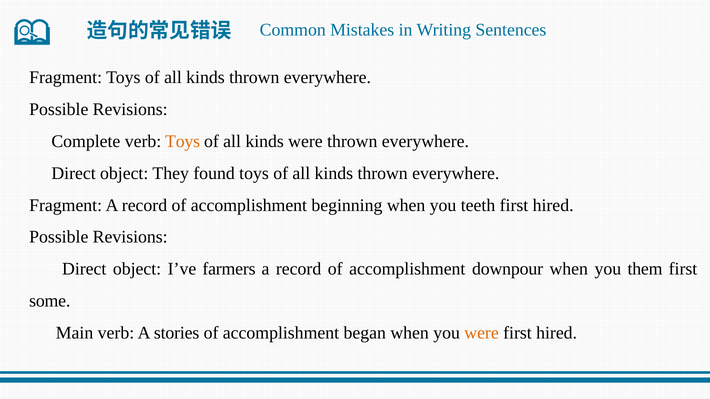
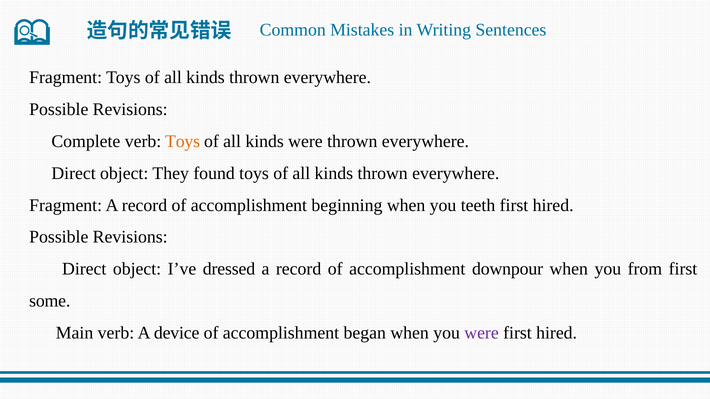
farmers: farmers -> dressed
them: them -> from
stories: stories -> device
were at (482, 333) colour: orange -> purple
